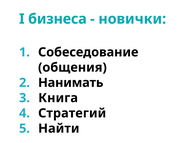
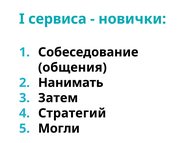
бизнеса: бизнеса -> сервиса
Книга: Книга -> Затем
Найти: Найти -> Могли
